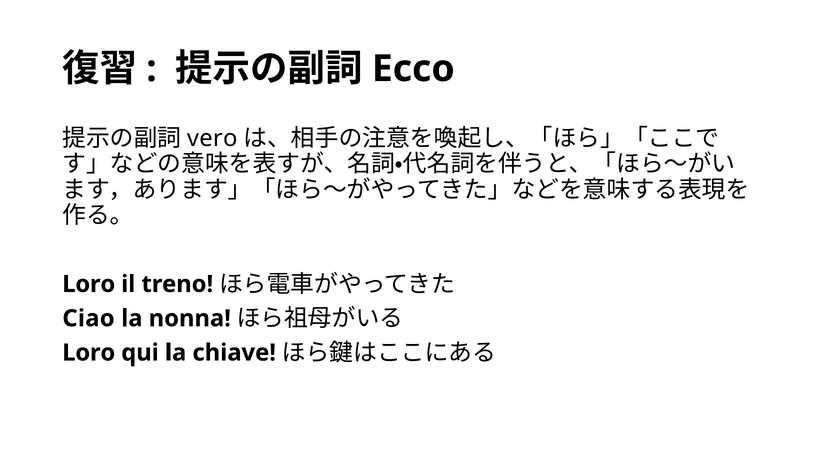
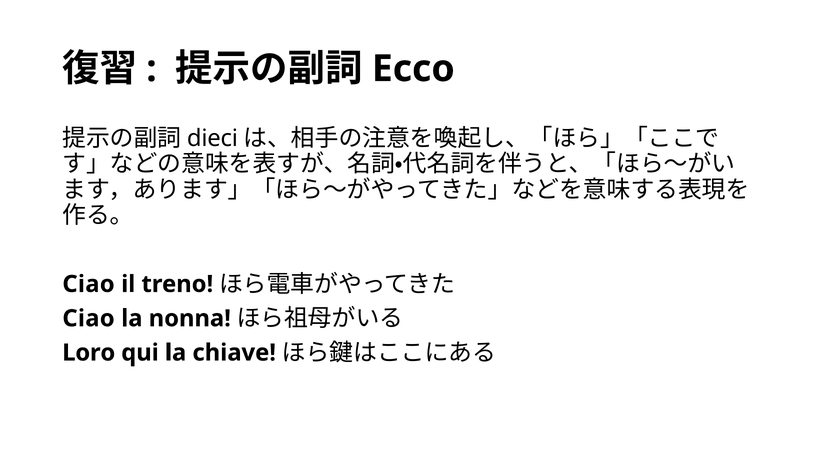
vero: vero -> dieci
Loro at (89, 284): Loro -> Ciao
